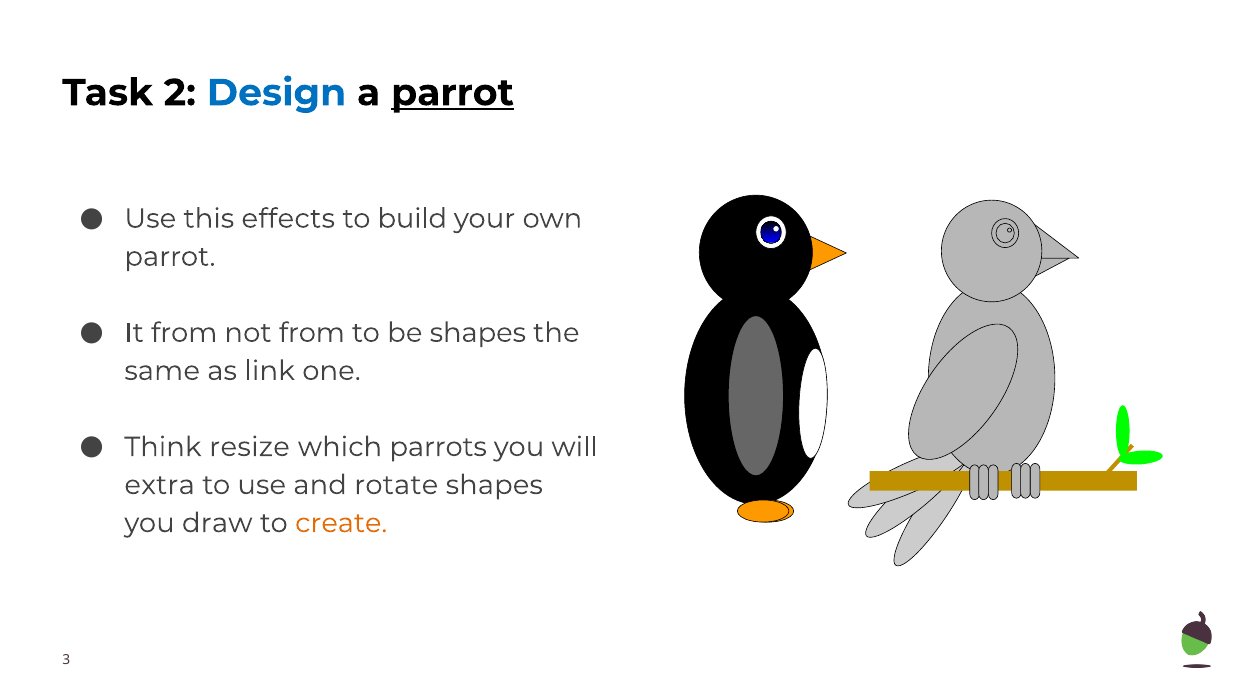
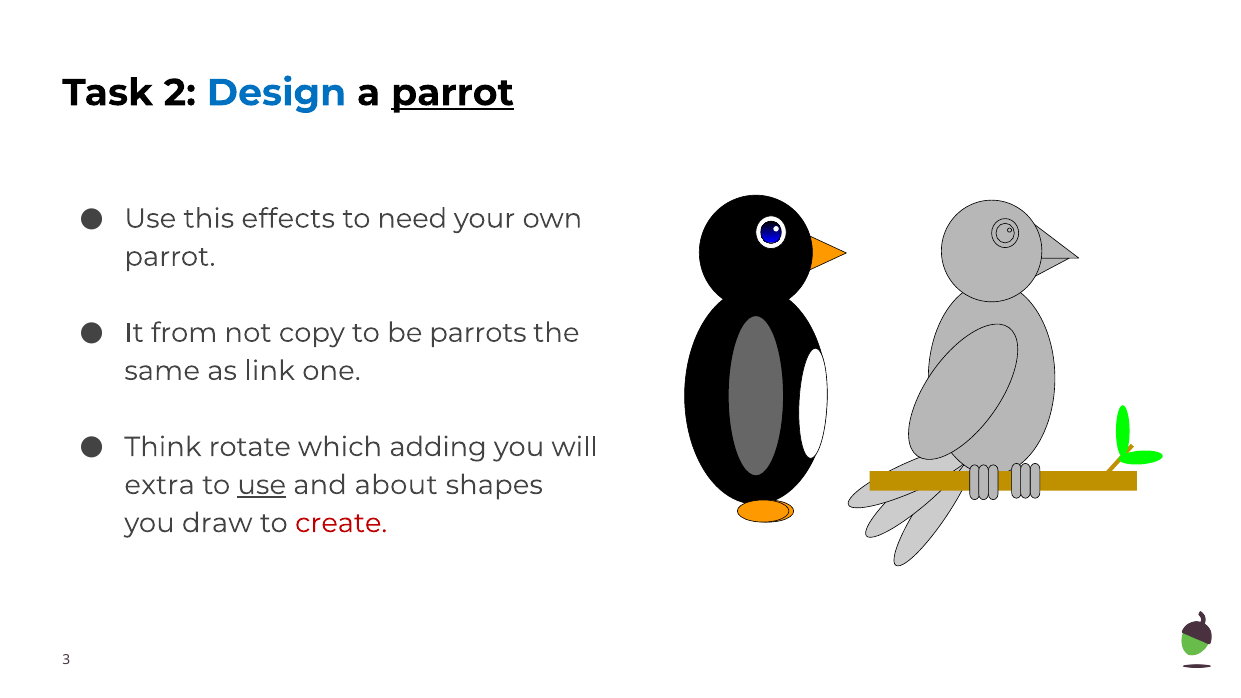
build: build -> need
not from: from -> copy
be shapes: shapes -> parrots
resize: resize -> rotate
parrots: parrots -> adding
use at (262, 485) underline: none -> present
rotate: rotate -> about
create colour: orange -> red
